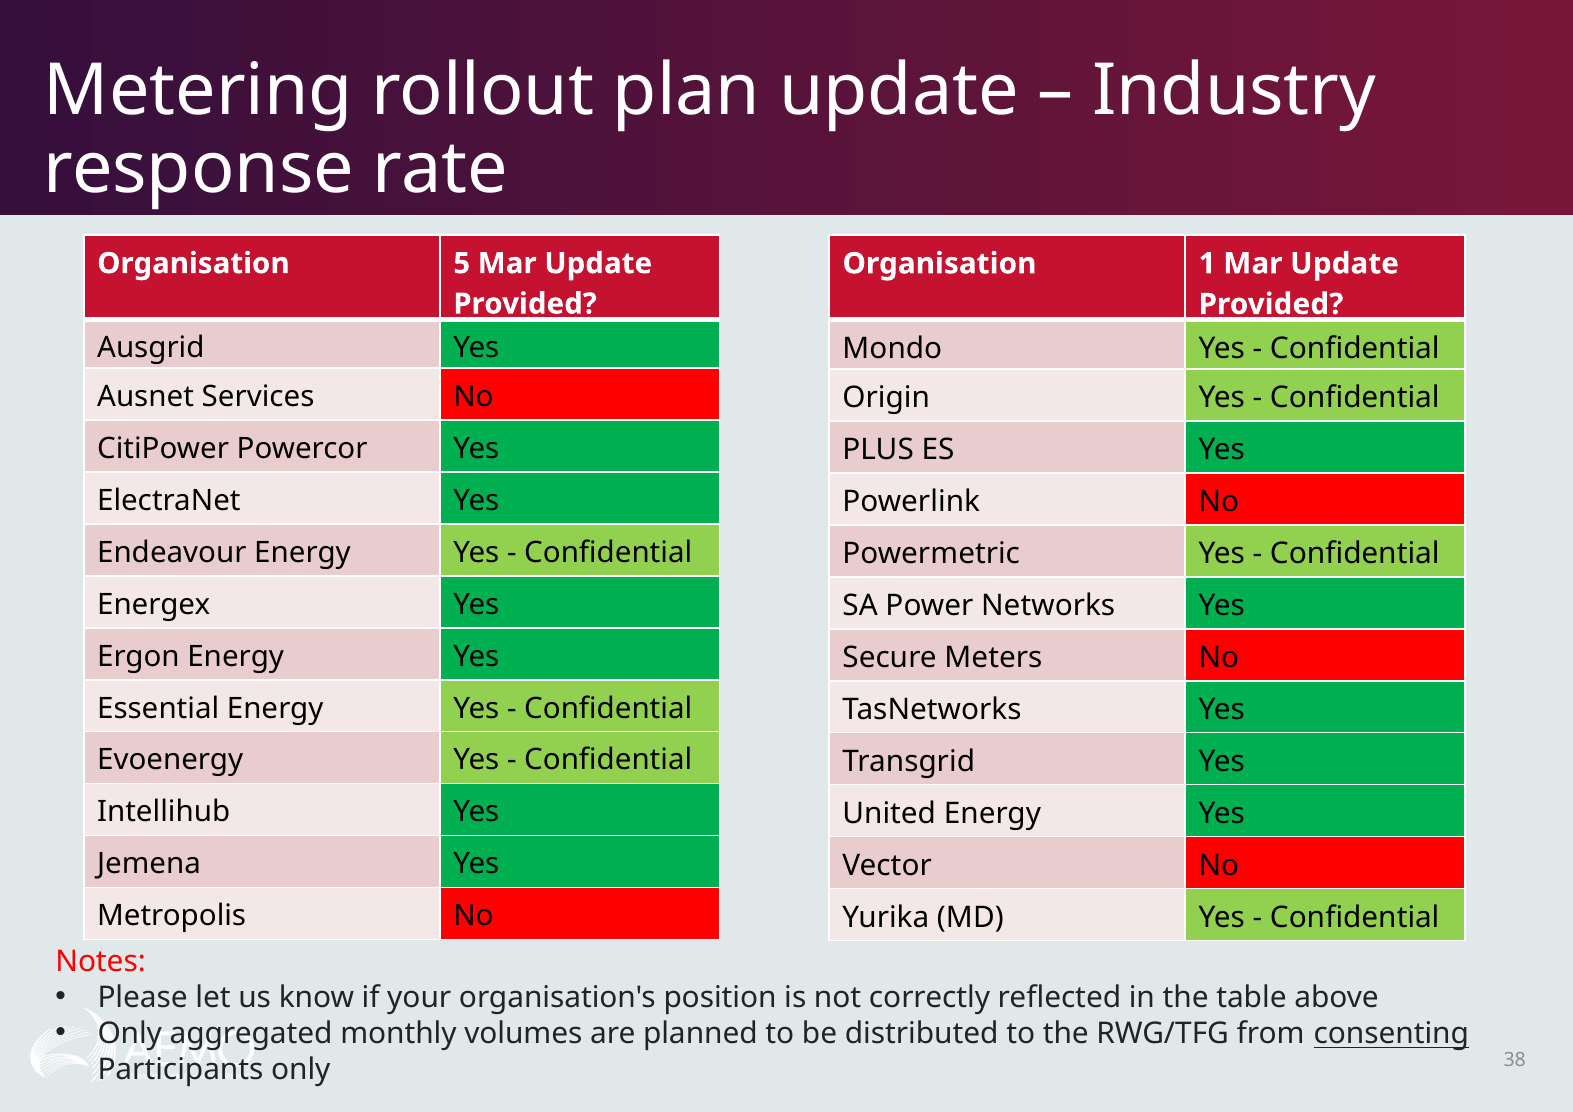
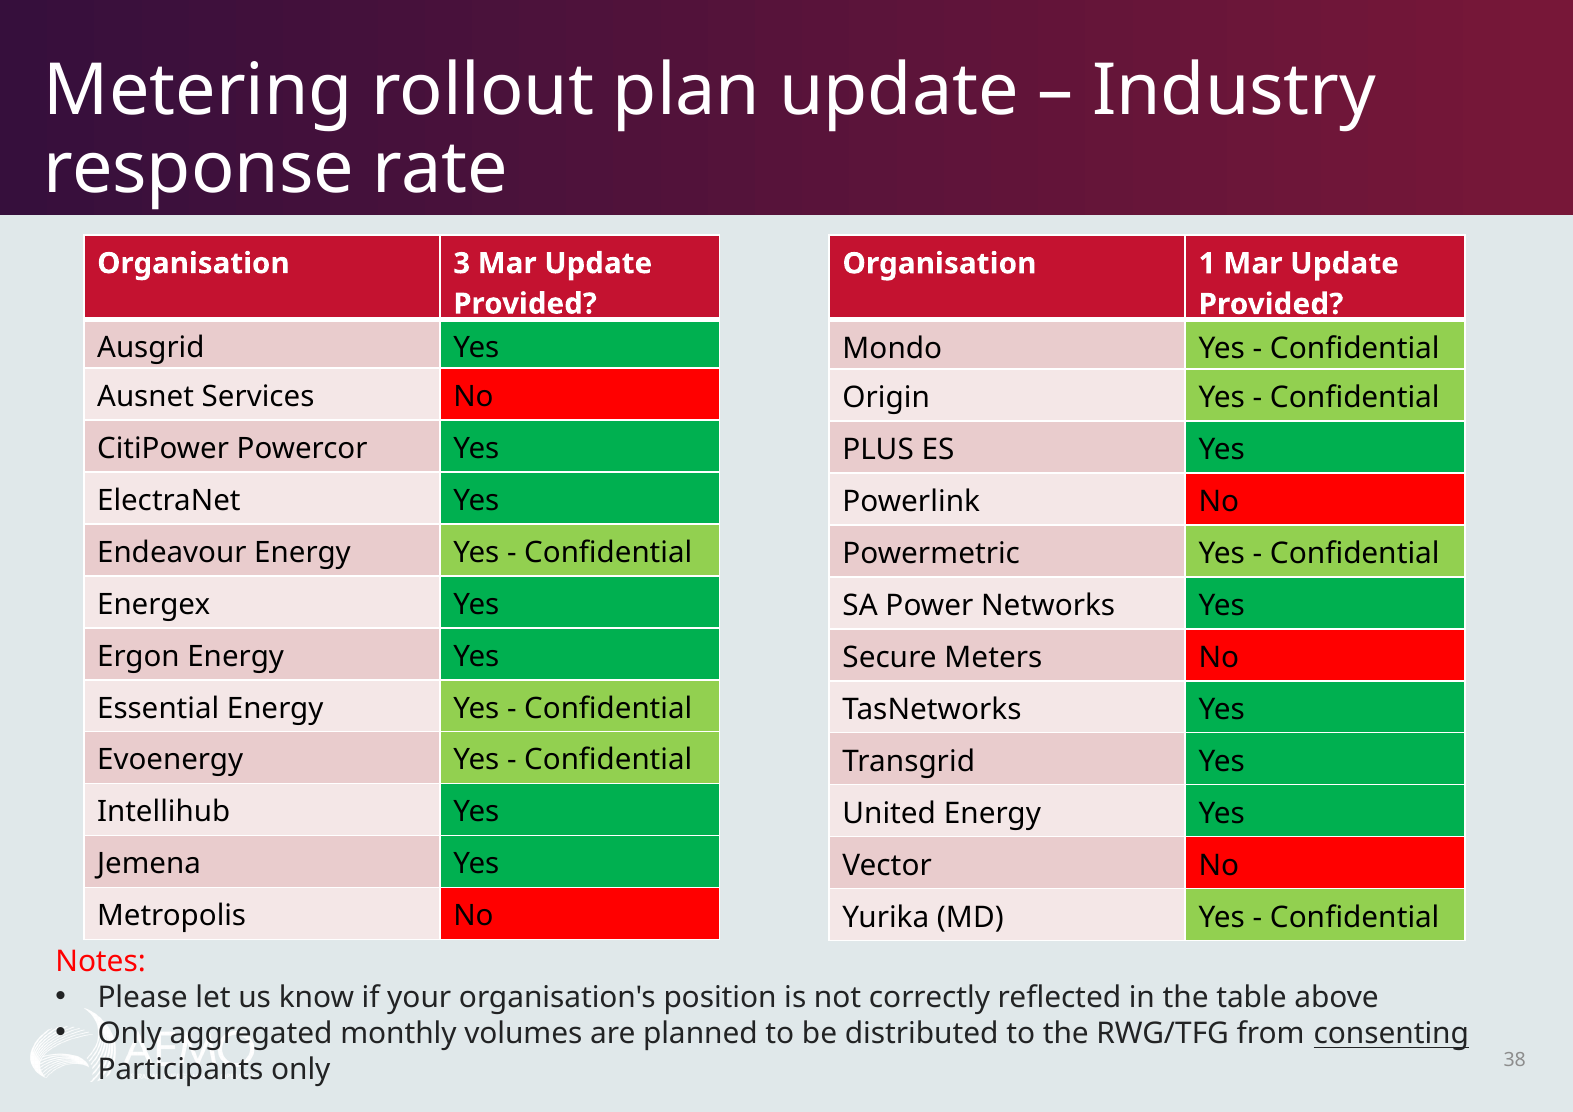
5: 5 -> 3
